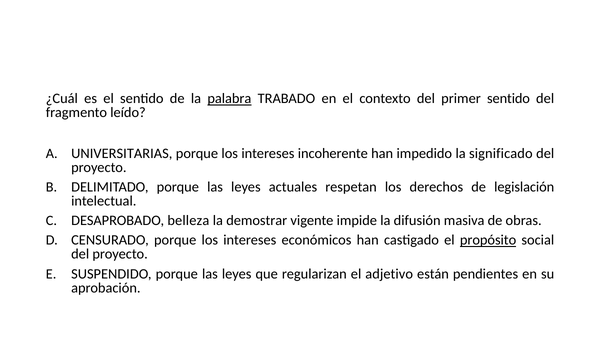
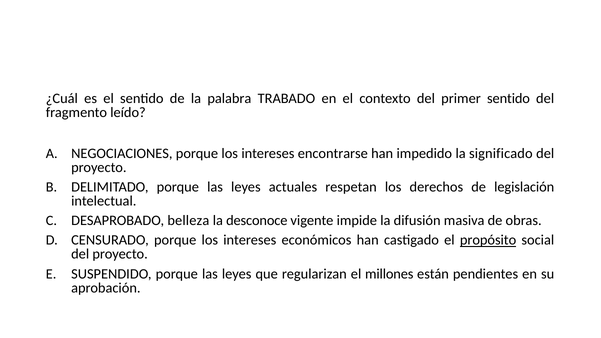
palabra underline: present -> none
UNIVERSITARIAS: UNIVERSITARIAS -> NEGOCIACIONES
incoherente: incoherente -> encontrarse
demostrar: demostrar -> desconoce
adjetivo: adjetivo -> millones
